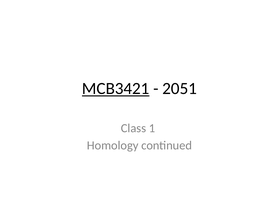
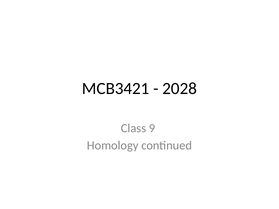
MCB3421 underline: present -> none
2051: 2051 -> 2028
1: 1 -> 9
